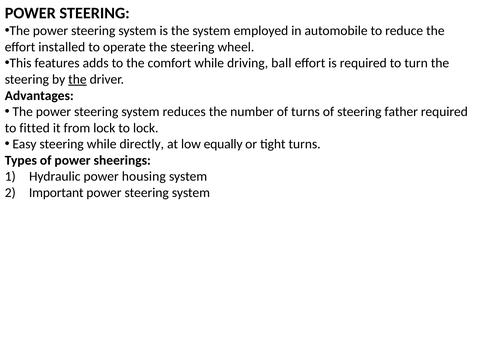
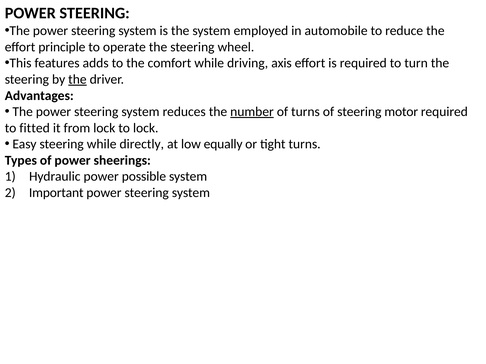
installed: installed -> principle
ball: ball -> axis
number underline: none -> present
father: father -> motor
housing: housing -> possible
